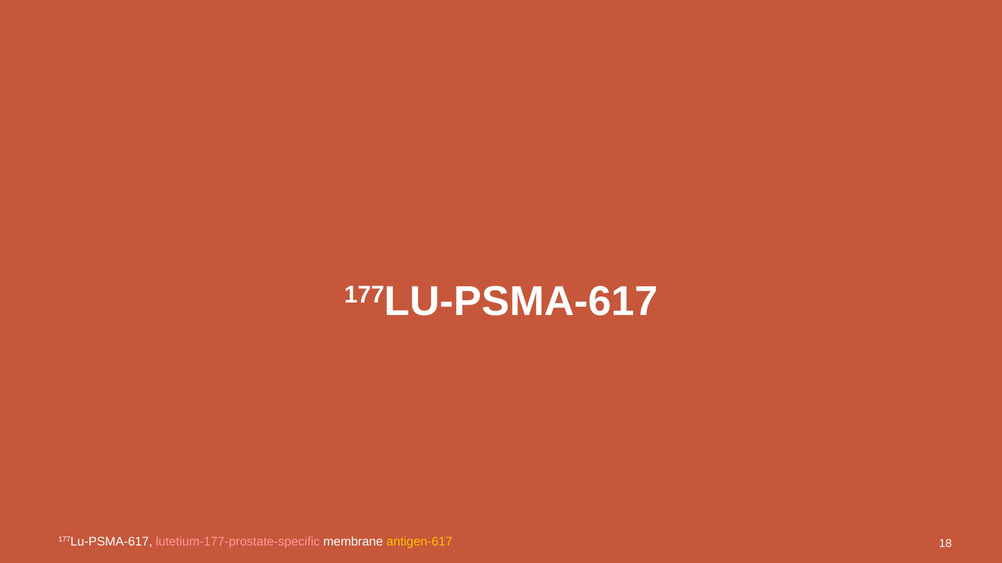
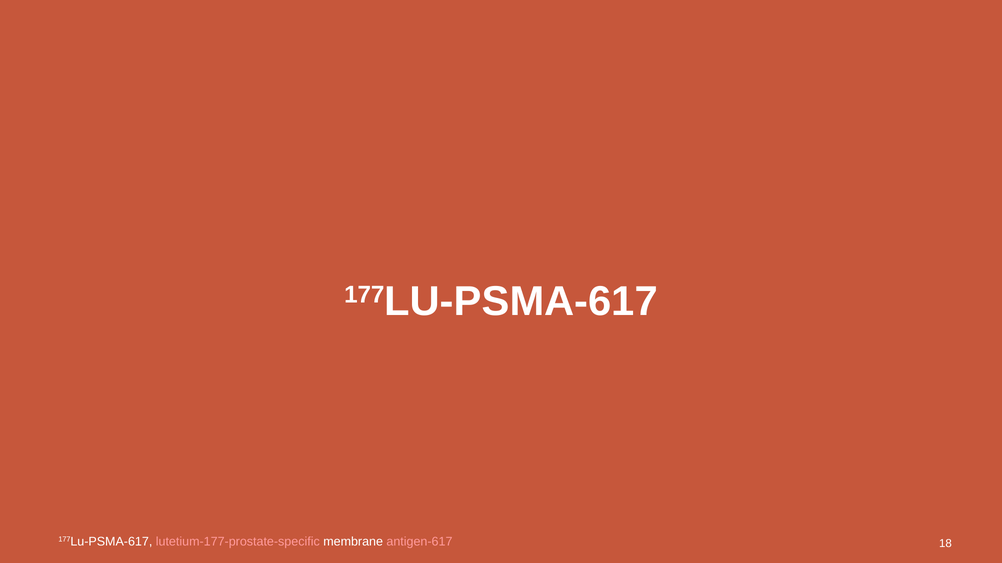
antigen-617 colour: yellow -> pink
